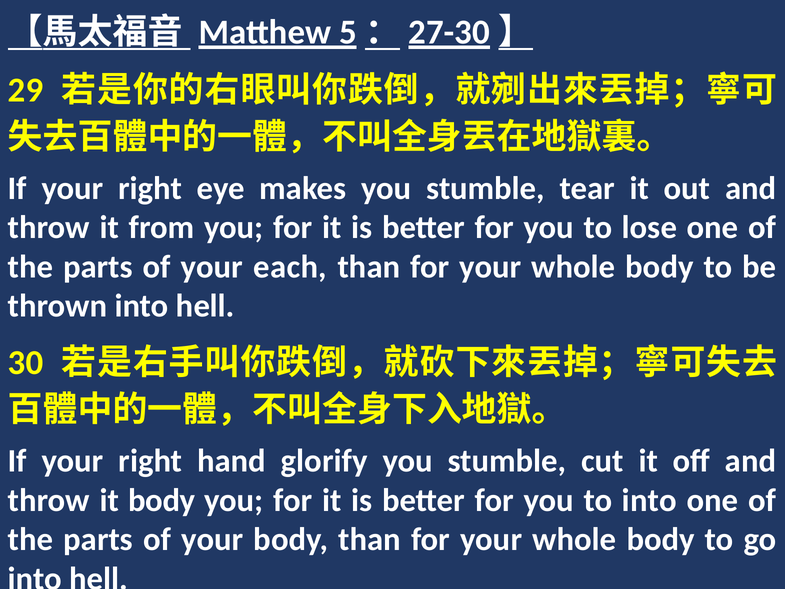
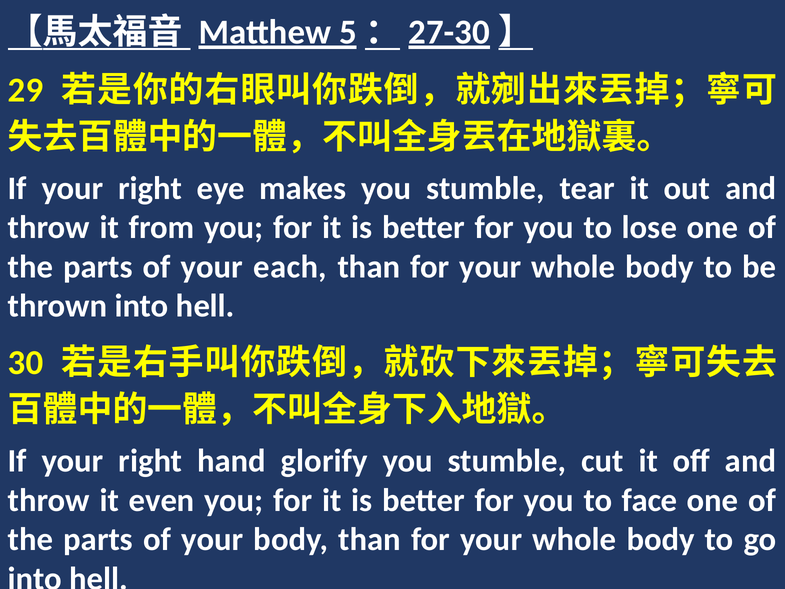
it body: body -> even
to into: into -> face
